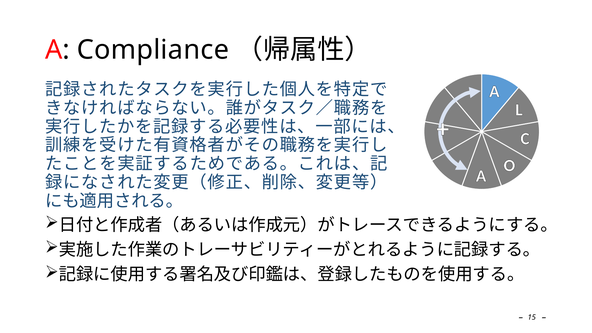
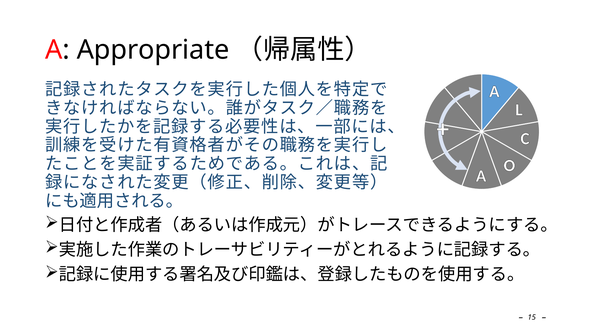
Compliance: Compliance -> Appropriate
